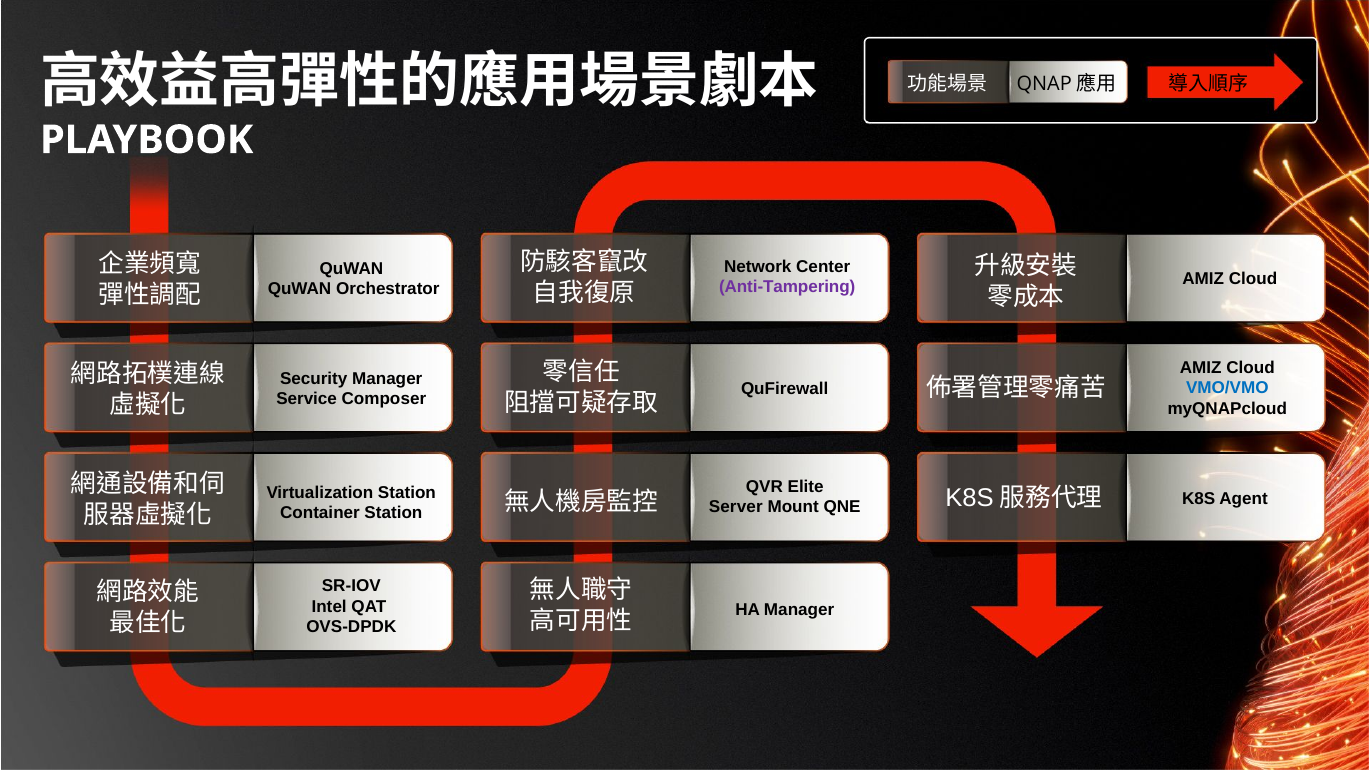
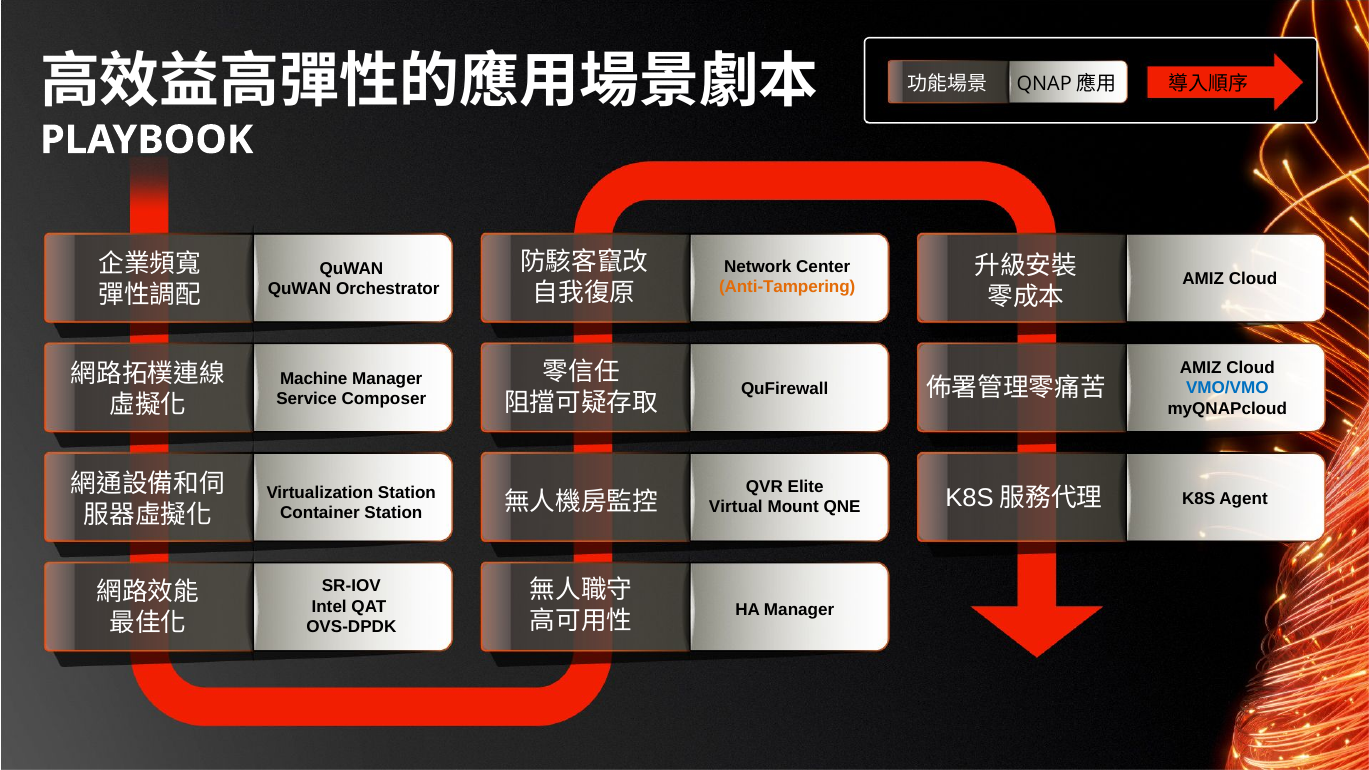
Anti-Tampering colour: purple -> orange
Security: Security -> Machine
Server: Server -> Virtual
